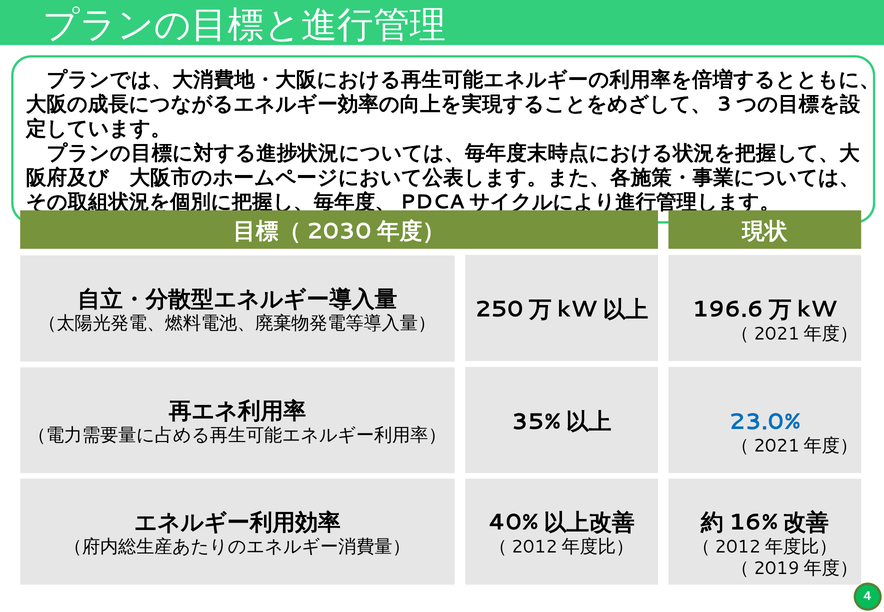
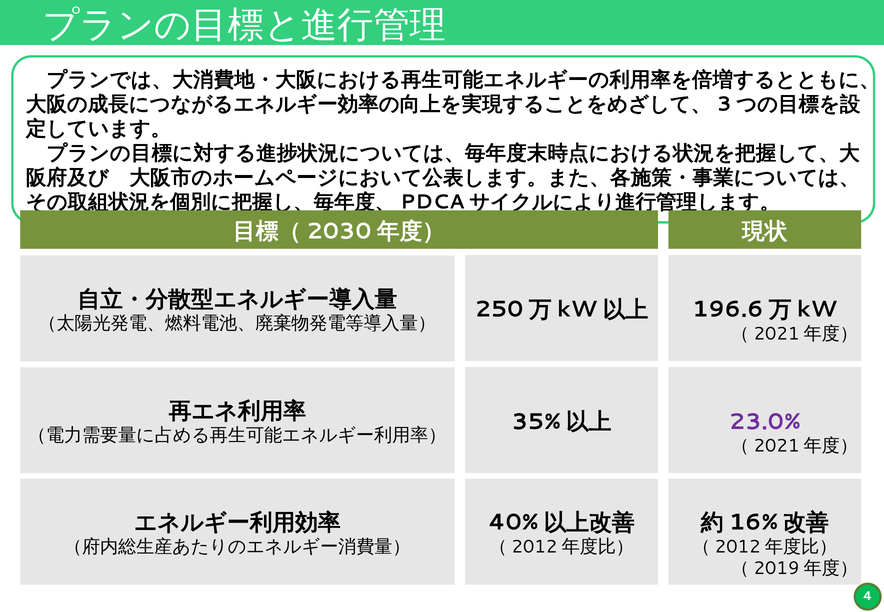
23.0% colour: blue -> purple
